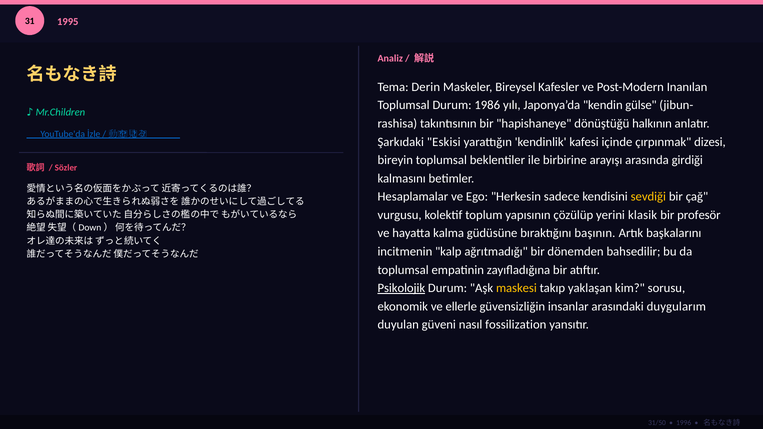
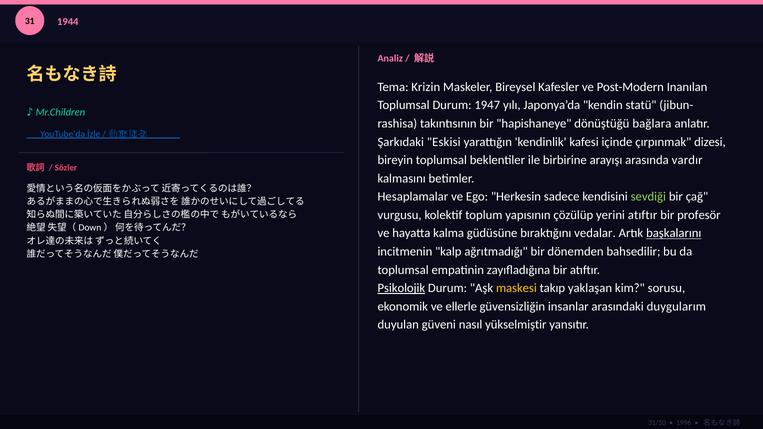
1995: 1995 -> 1944
Derin: Derin -> Krizin
1986: 1986 -> 1947
gülse: gülse -> statü
halkının: halkının -> bağlara
girdiği: girdiği -> vardır
sevdiği colour: yellow -> light green
yerini klasik: klasik -> atıftır
başının: başının -> vedalar
başkalarını underline: none -> present
fossilization: fossilization -> yükselmiştir
